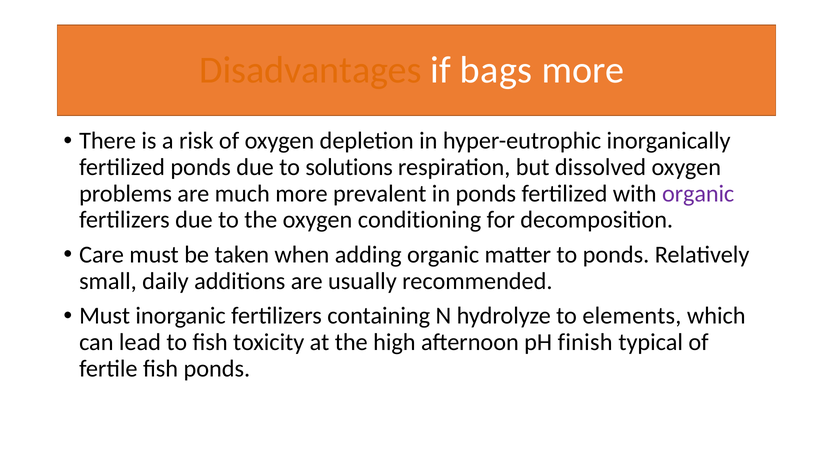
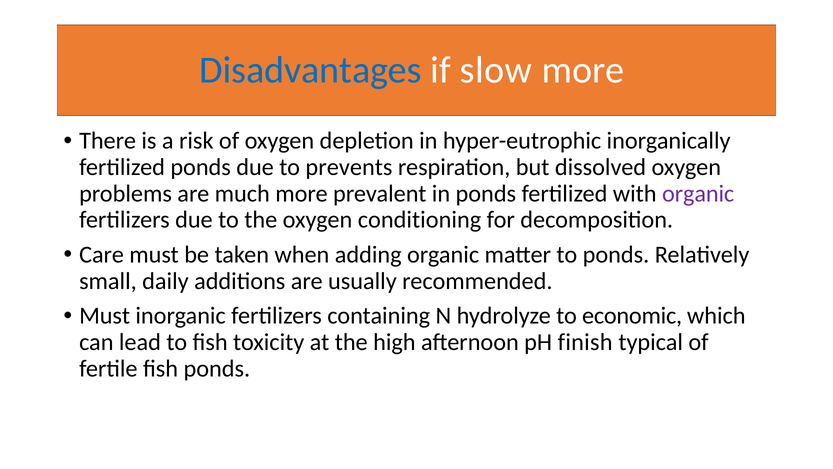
Disadvantages colour: orange -> blue
bags: bags -> slow
solutions: solutions -> prevents
elements: elements -> economic
